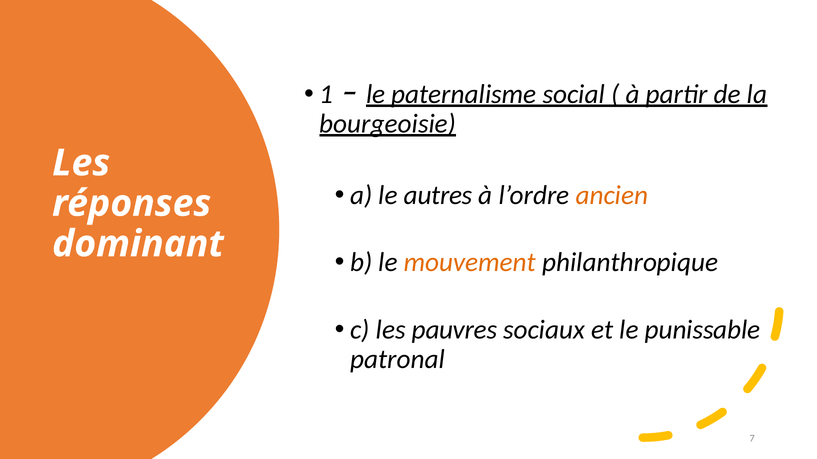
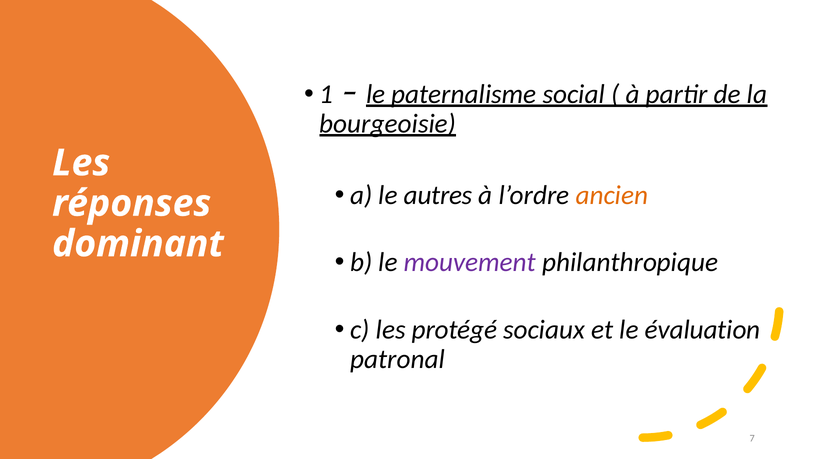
mouvement colour: orange -> purple
pauvres: pauvres -> protégé
punissable: punissable -> évaluation
